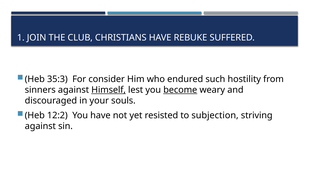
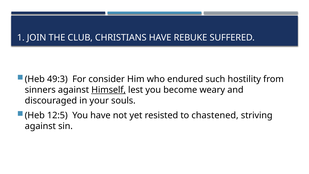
35:3: 35:3 -> 49:3
become underline: present -> none
12:2: 12:2 -> 12:5
subjection: subjection -> chastened
